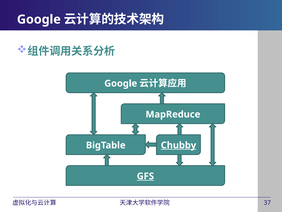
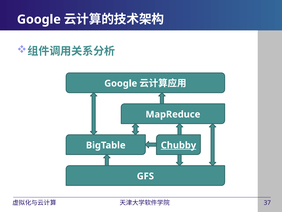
GFS underline: present -> none
